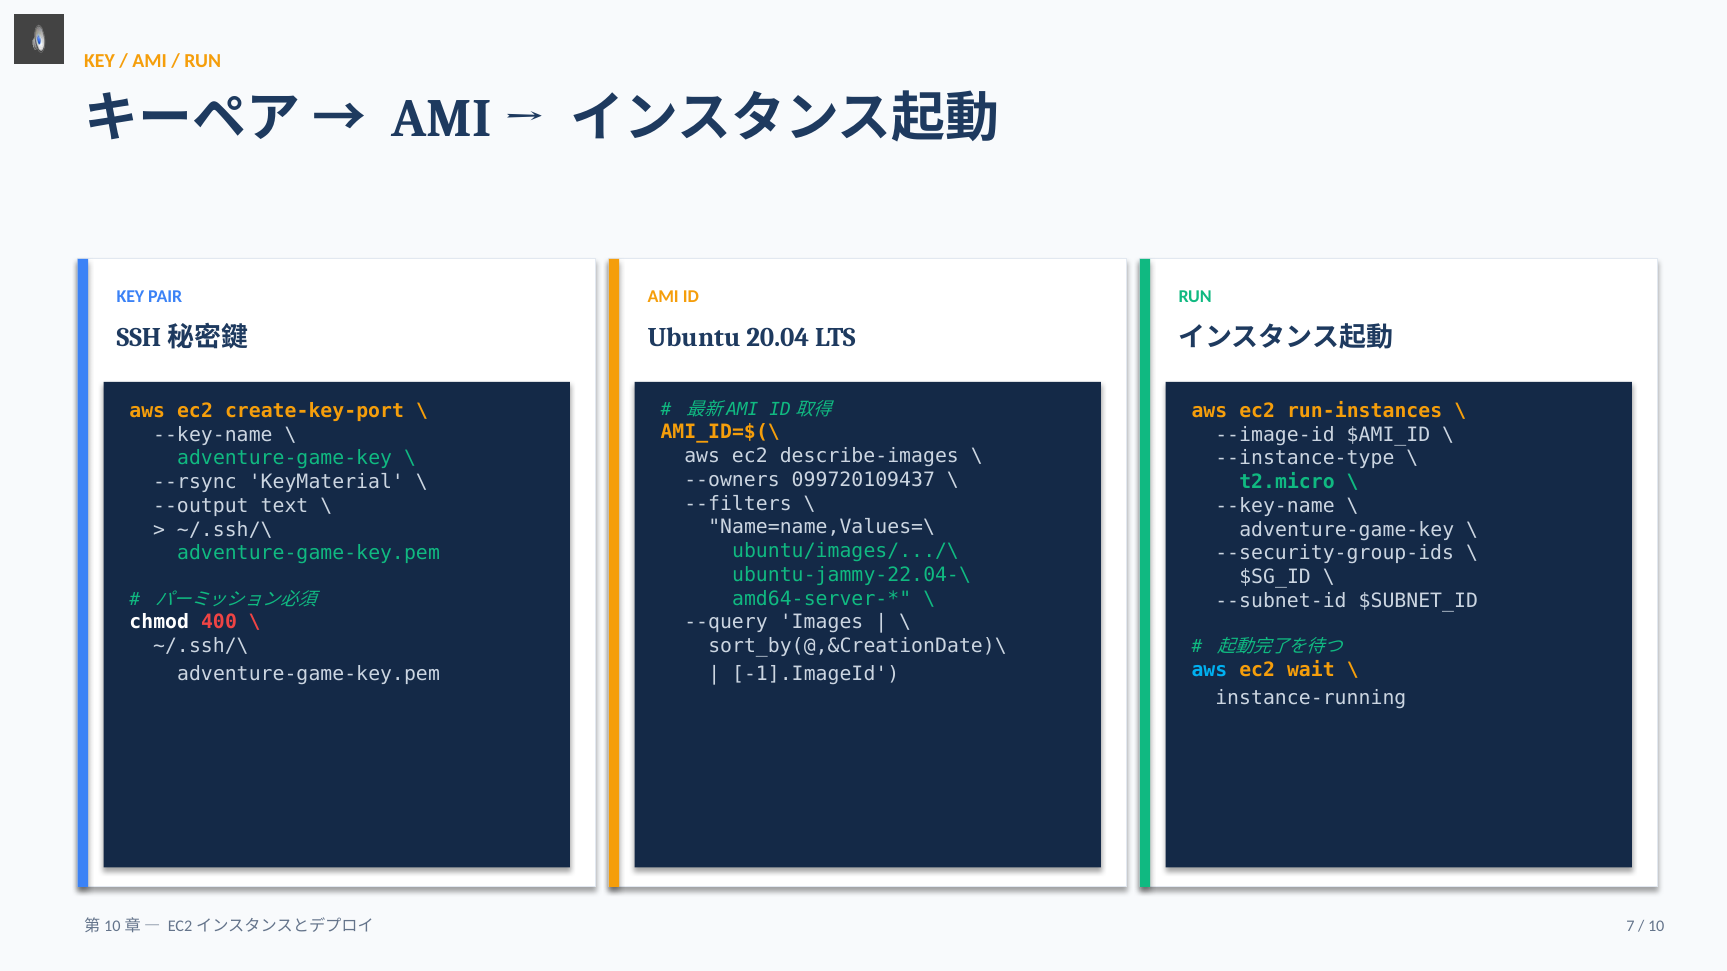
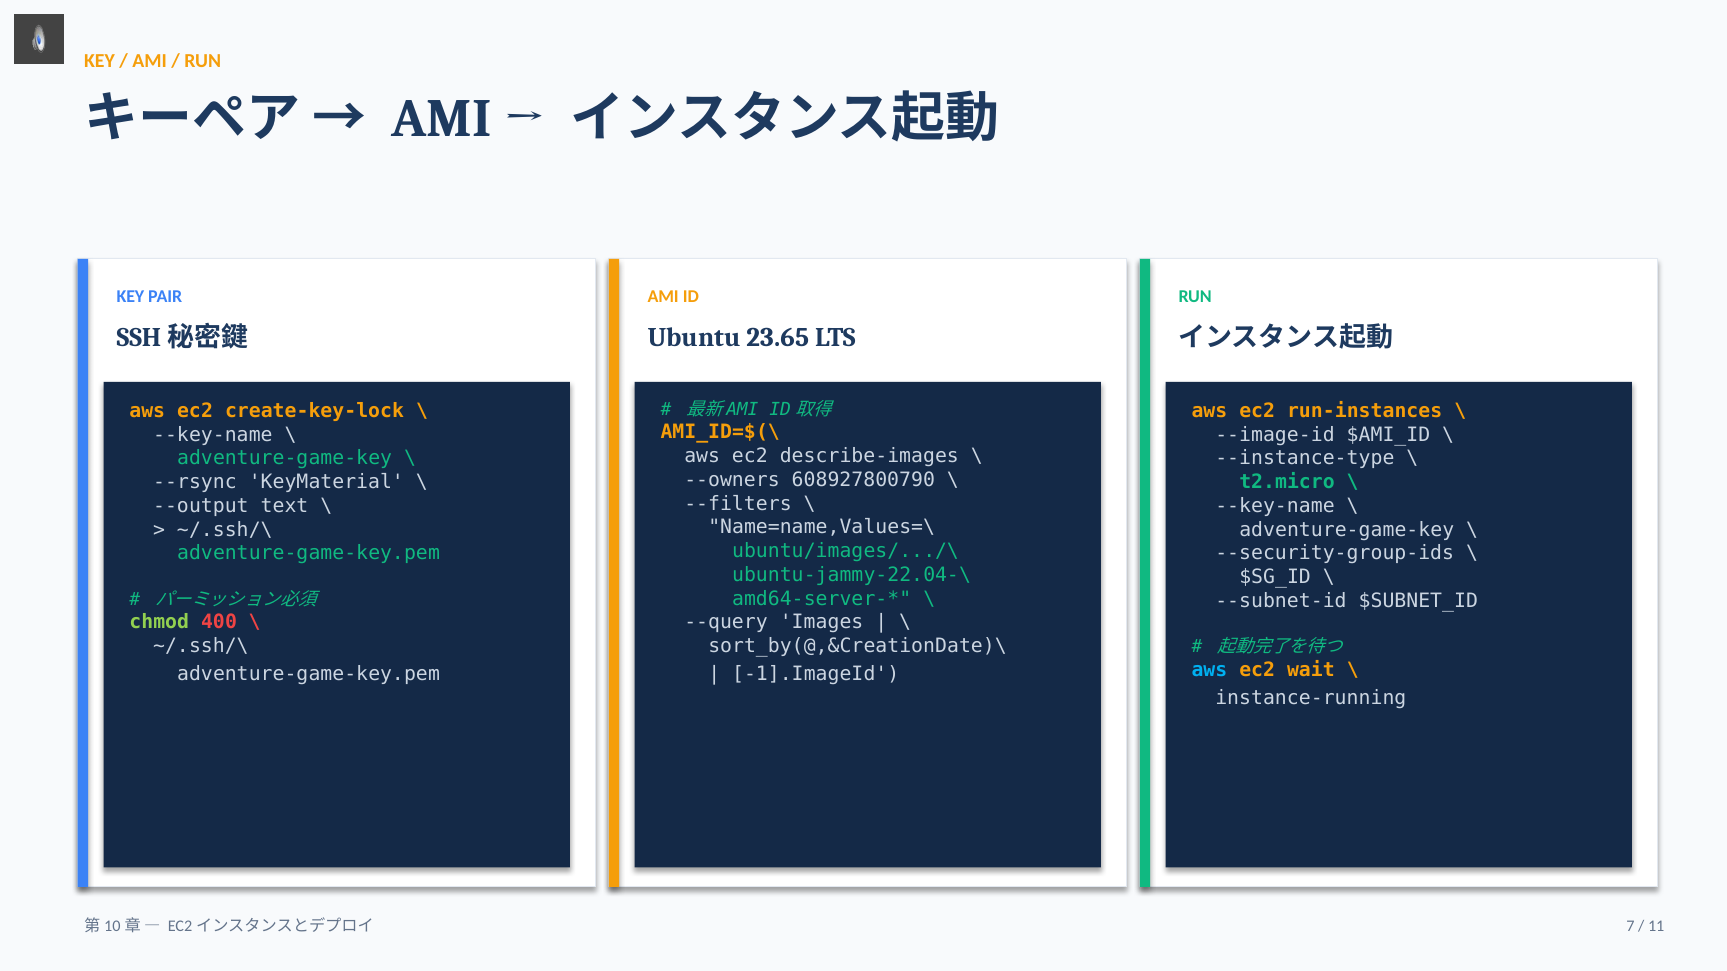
20.04: 20.04 -> 23.65
create-key-port: create-key-port -> create-key-lock
099720109437: 099720109437 -> 608927800790
chmod colour: white -> light green
10: 10 -> 11
